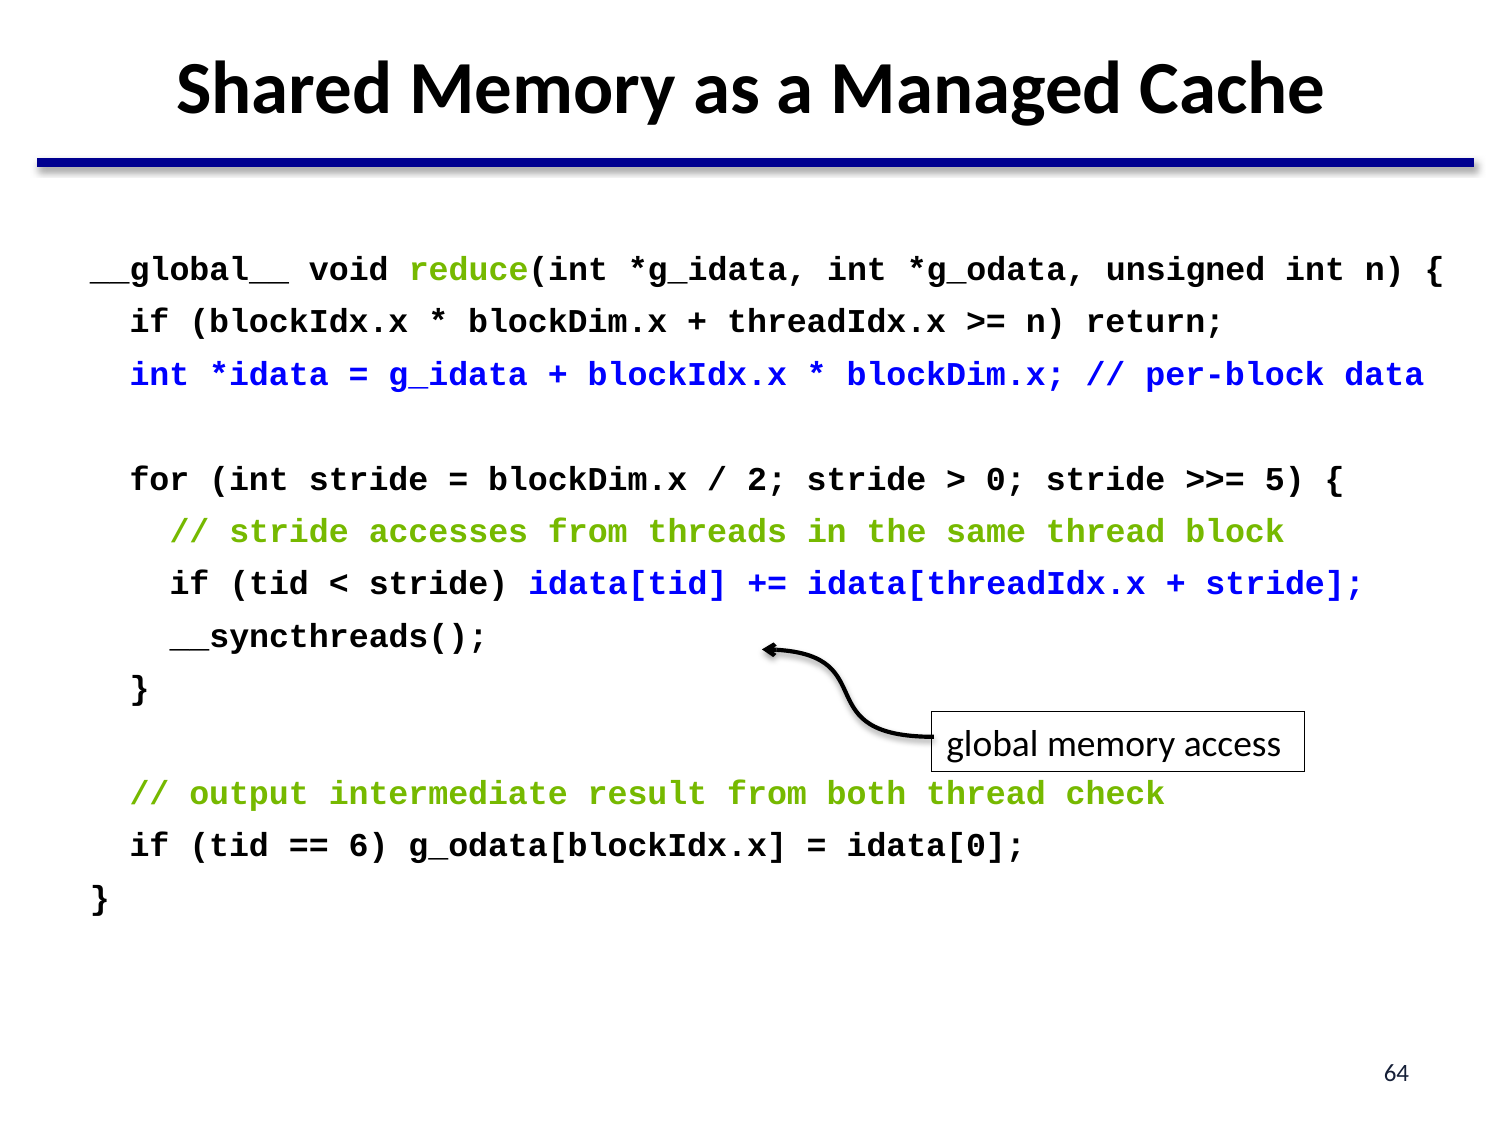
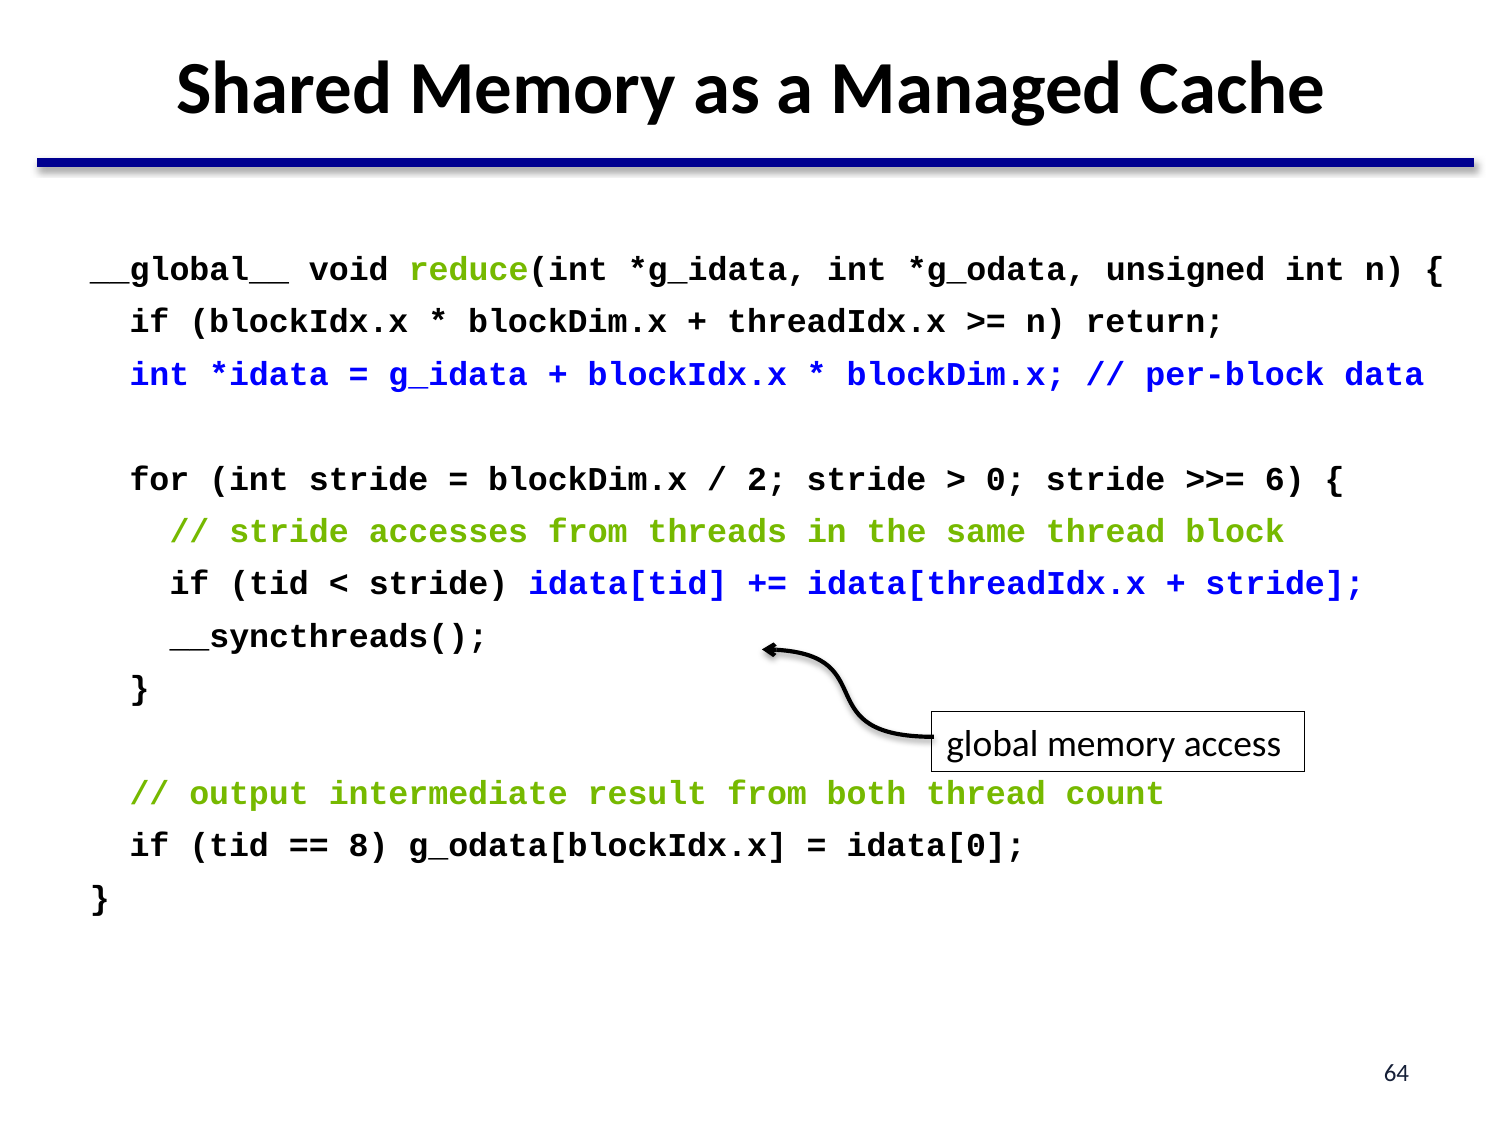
5: 5 -> 6
check: check -> count
6: 6 -> 8
